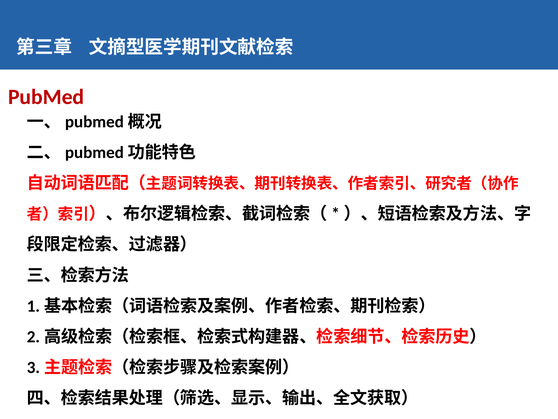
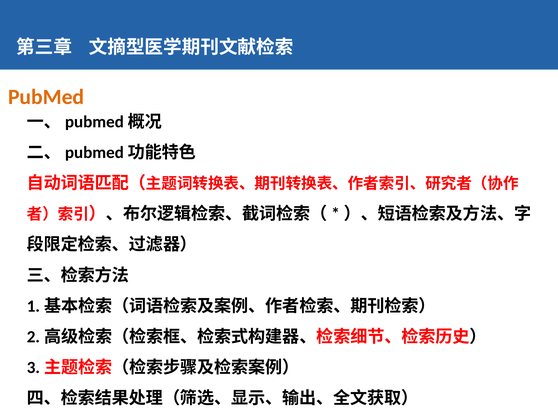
PubMed colour: red -> orange
